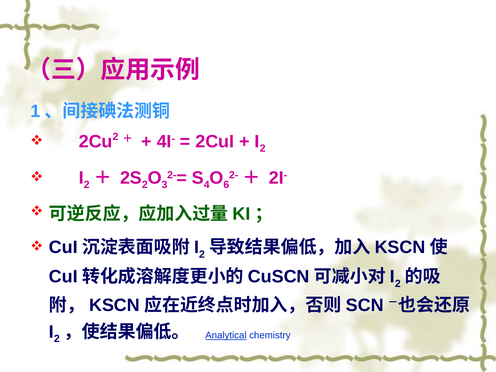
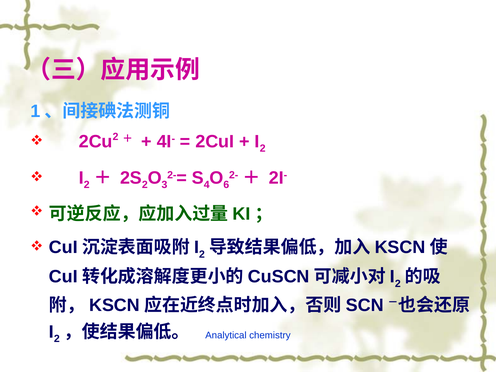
Analytical underline: present -> none
